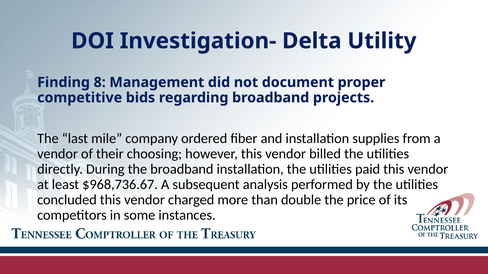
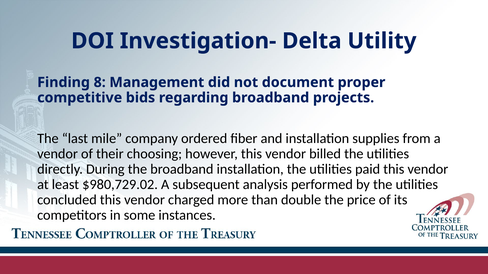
$968,736.67: $968,736.67 -> $980,729.02
